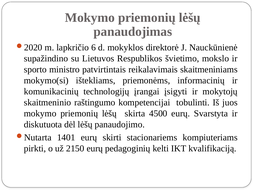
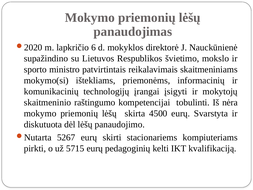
juos: juos -> nėra
1401: 1401 -> 5267
2150: 2150 -> 5715
